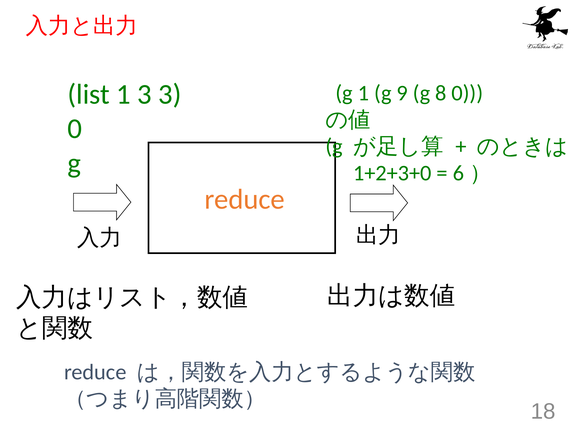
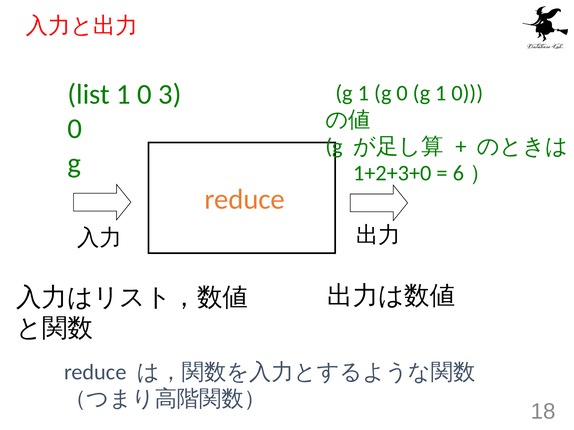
list 1 3: 3 -> 0
g 9: 9 -> 0
8 at (441, 93): 8 -> 1
